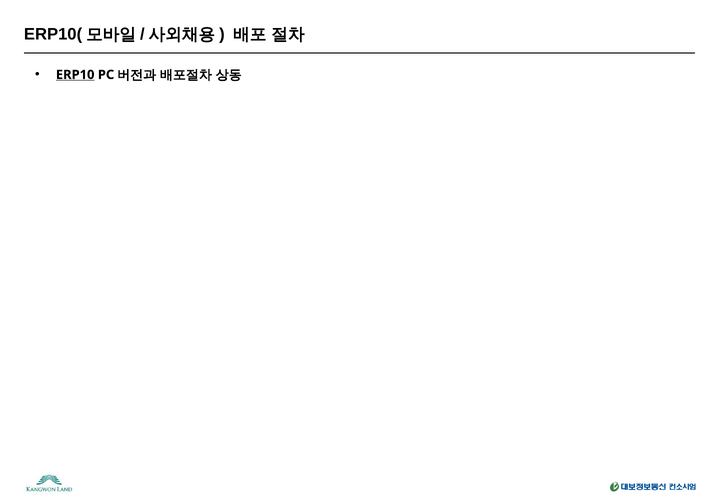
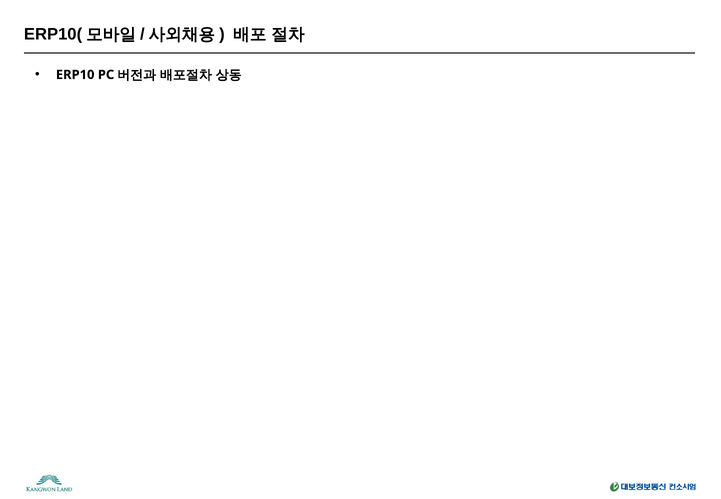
ERP10 underline: present -> none
